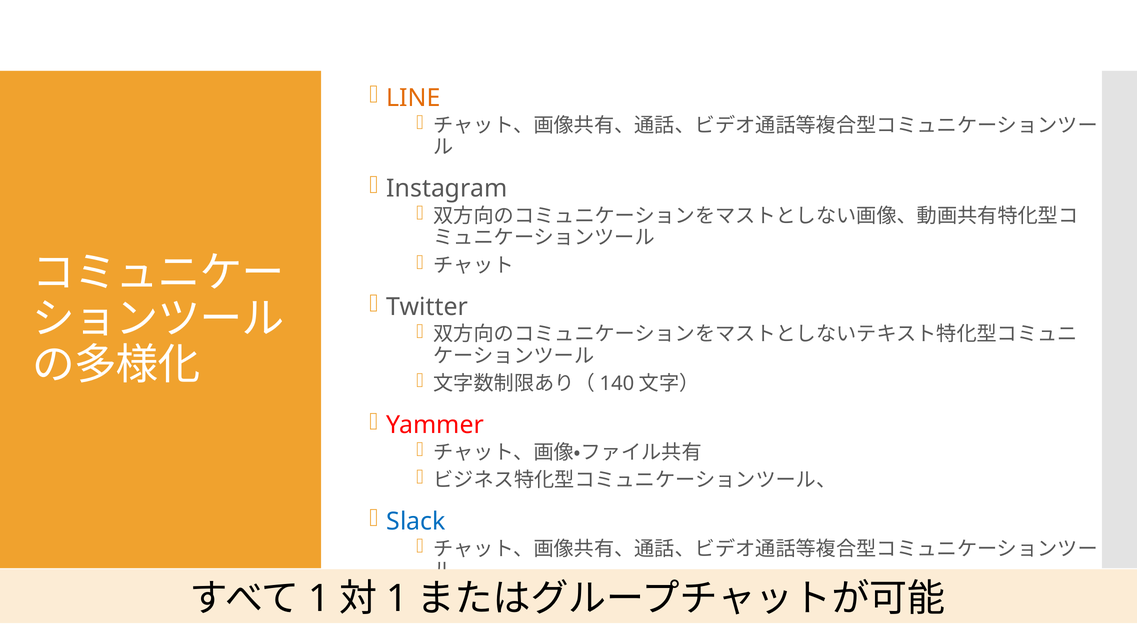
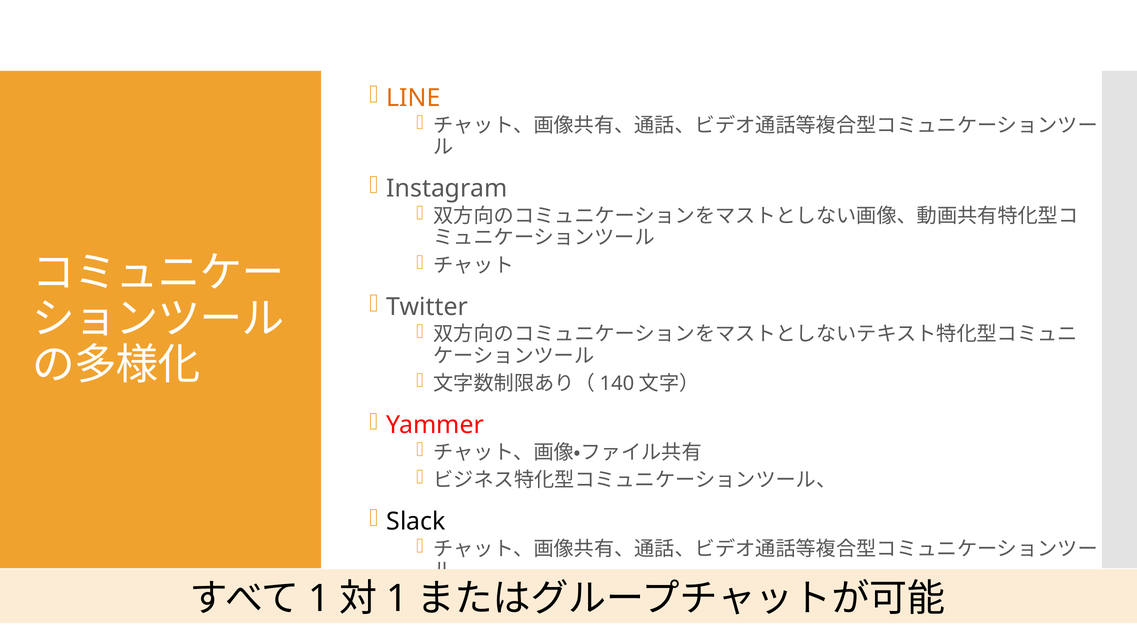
Slack colour: blue -> black
